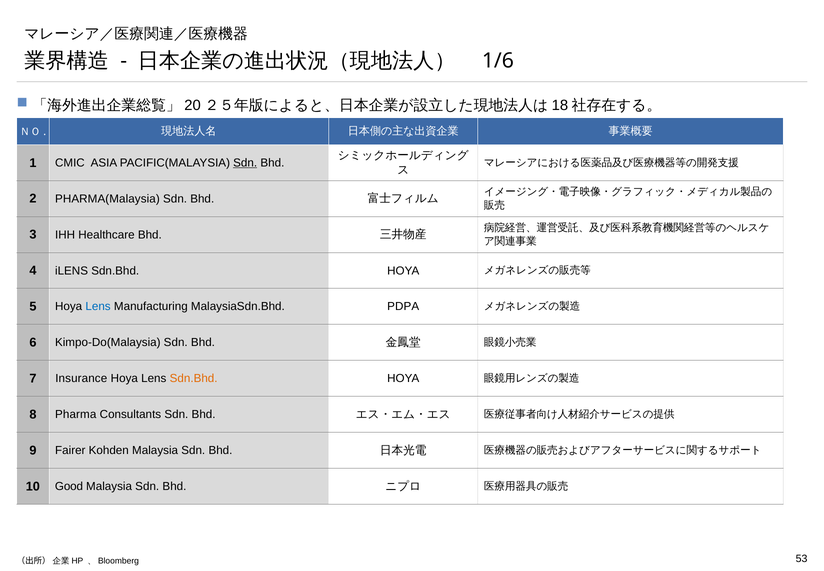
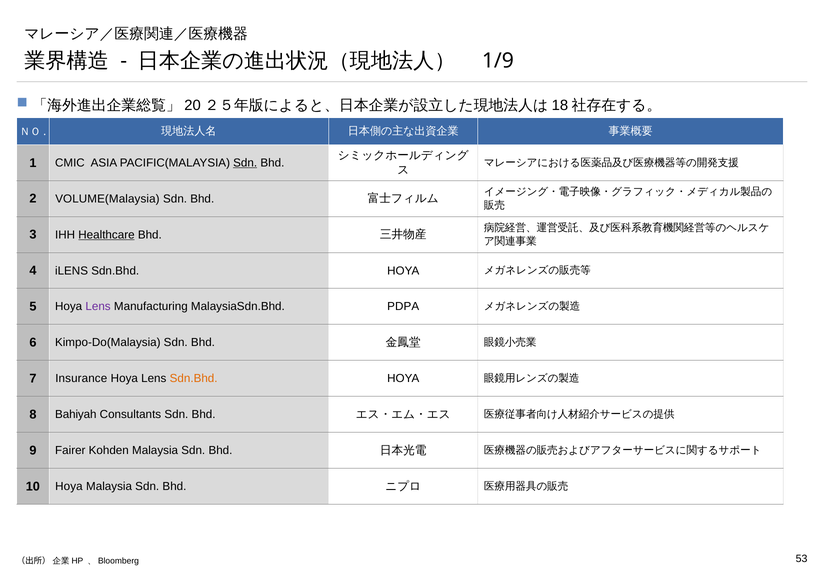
1/6: 1/6 -> 1/9
PHARMA(Malaysia: PHARMA(Malaysia -> VOLUME(Malaysia
Healthcare underline: none -> present
Lens at (98, 306) colour: blue -> purple
Pharma: Pharma -> Bahiyah
10 Good: Good -> Hoya
